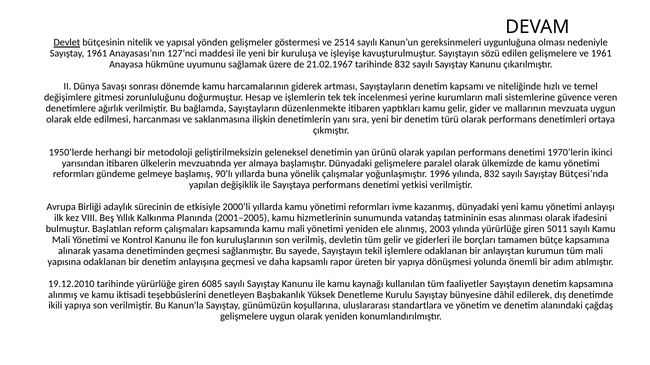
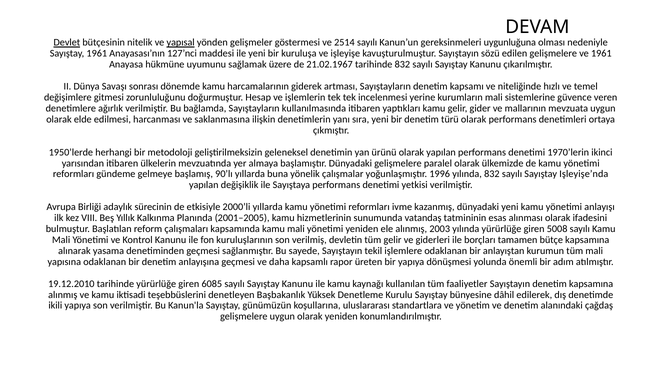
yapısal underline: none -> present
düzenlenmekte: düzenlenmekte -> kullanılmasında
Bütçesi’nda: Bütçesi’nda -> Işleyişe’nda
5011: 5011 -> 5008
